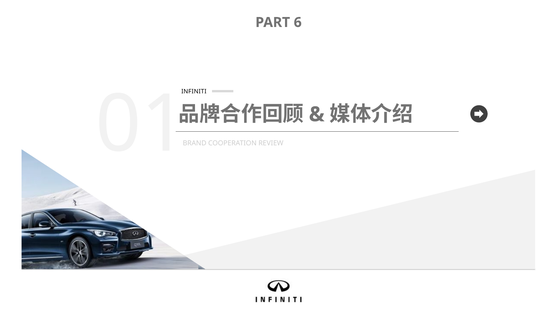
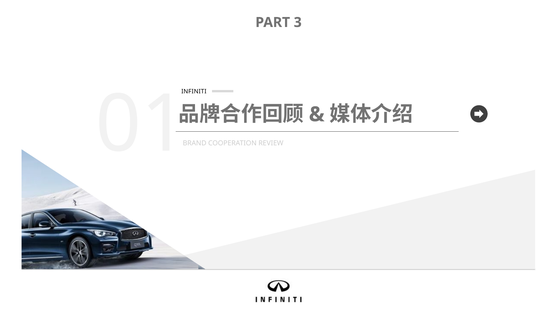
6: 6 -> 3
